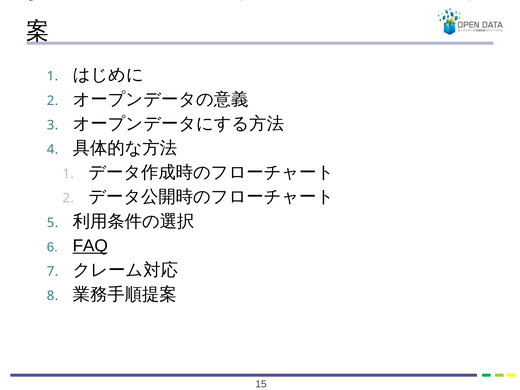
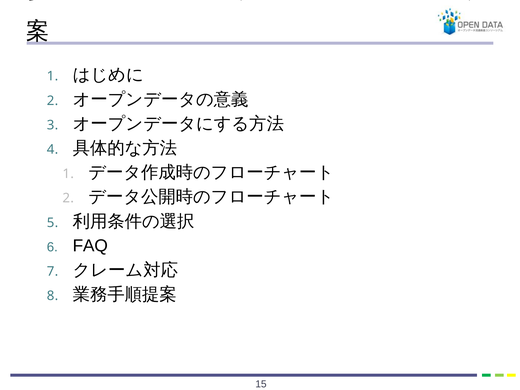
FAQ underline: present -> none
